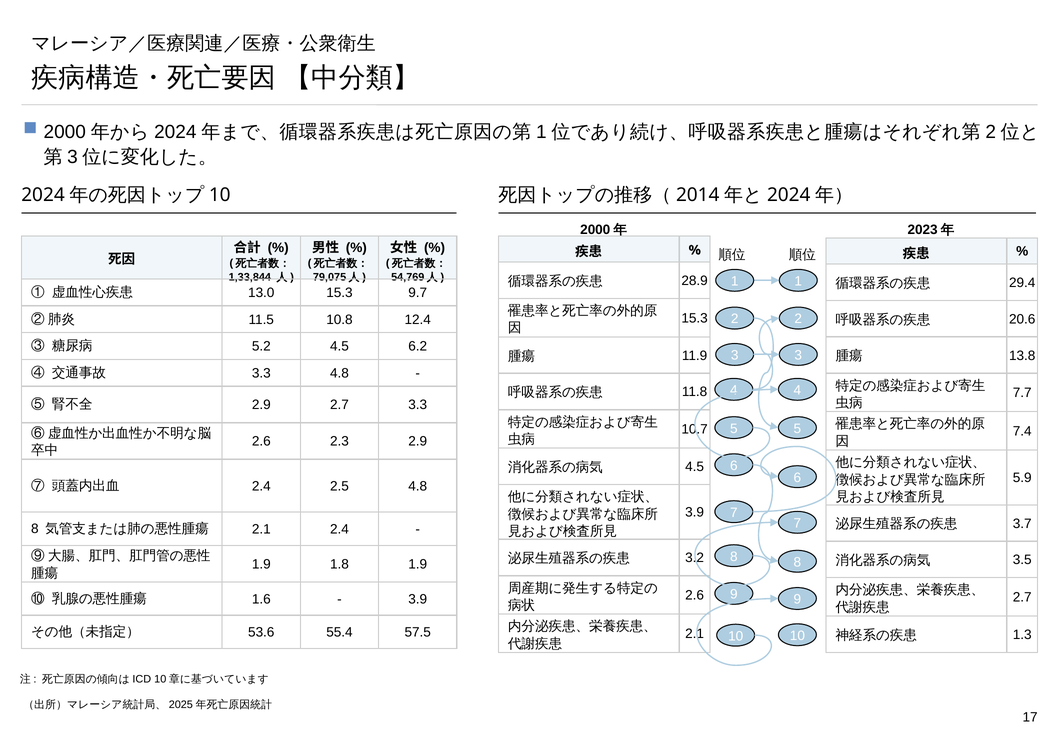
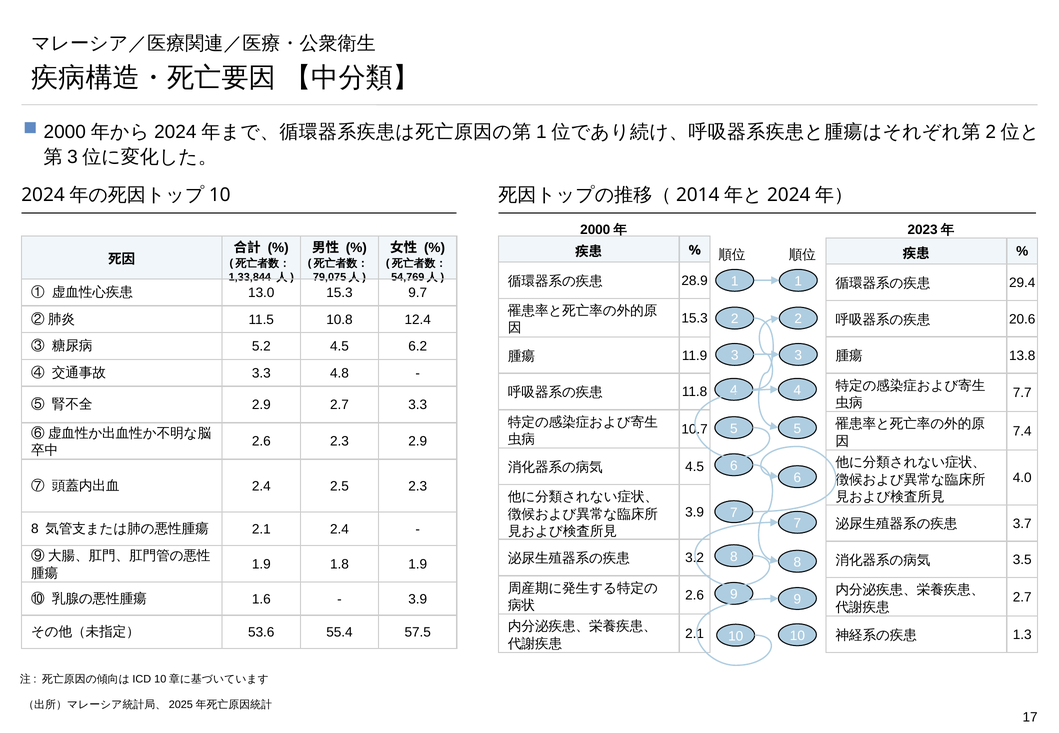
5.9: 5.9 -> 4.0
2.5 4.8: 4.8 -> 2.3
